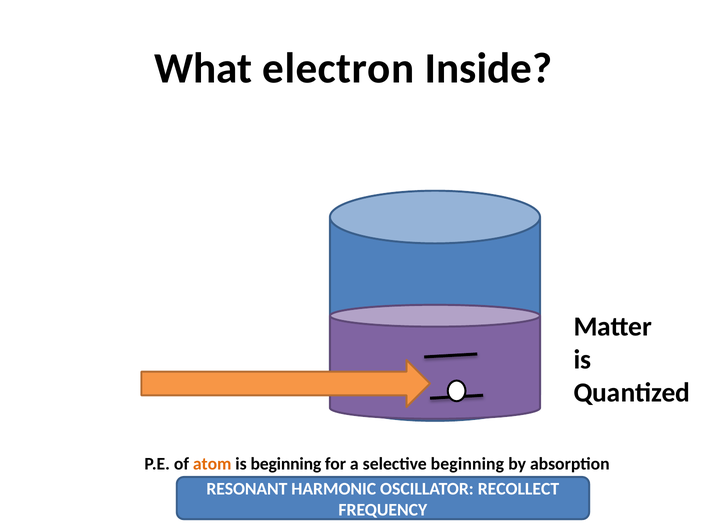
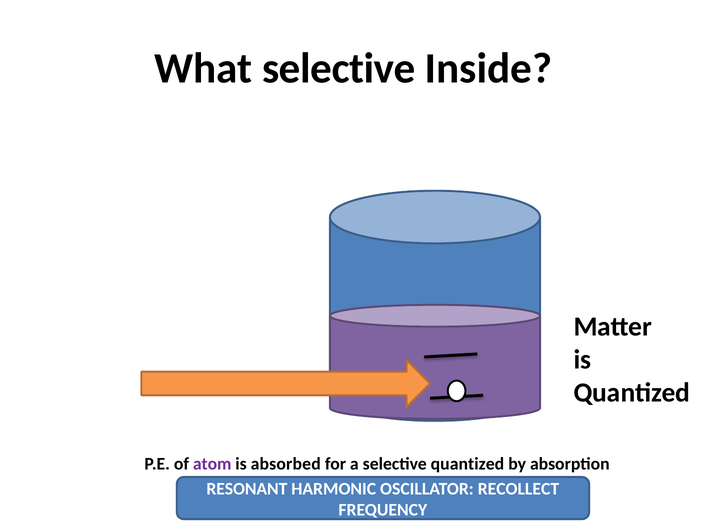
What electron: electron -> selective
atom colour: orange -> purple
is beginning: beginning -> absorbed
selective beginning: beginning -> quantized
